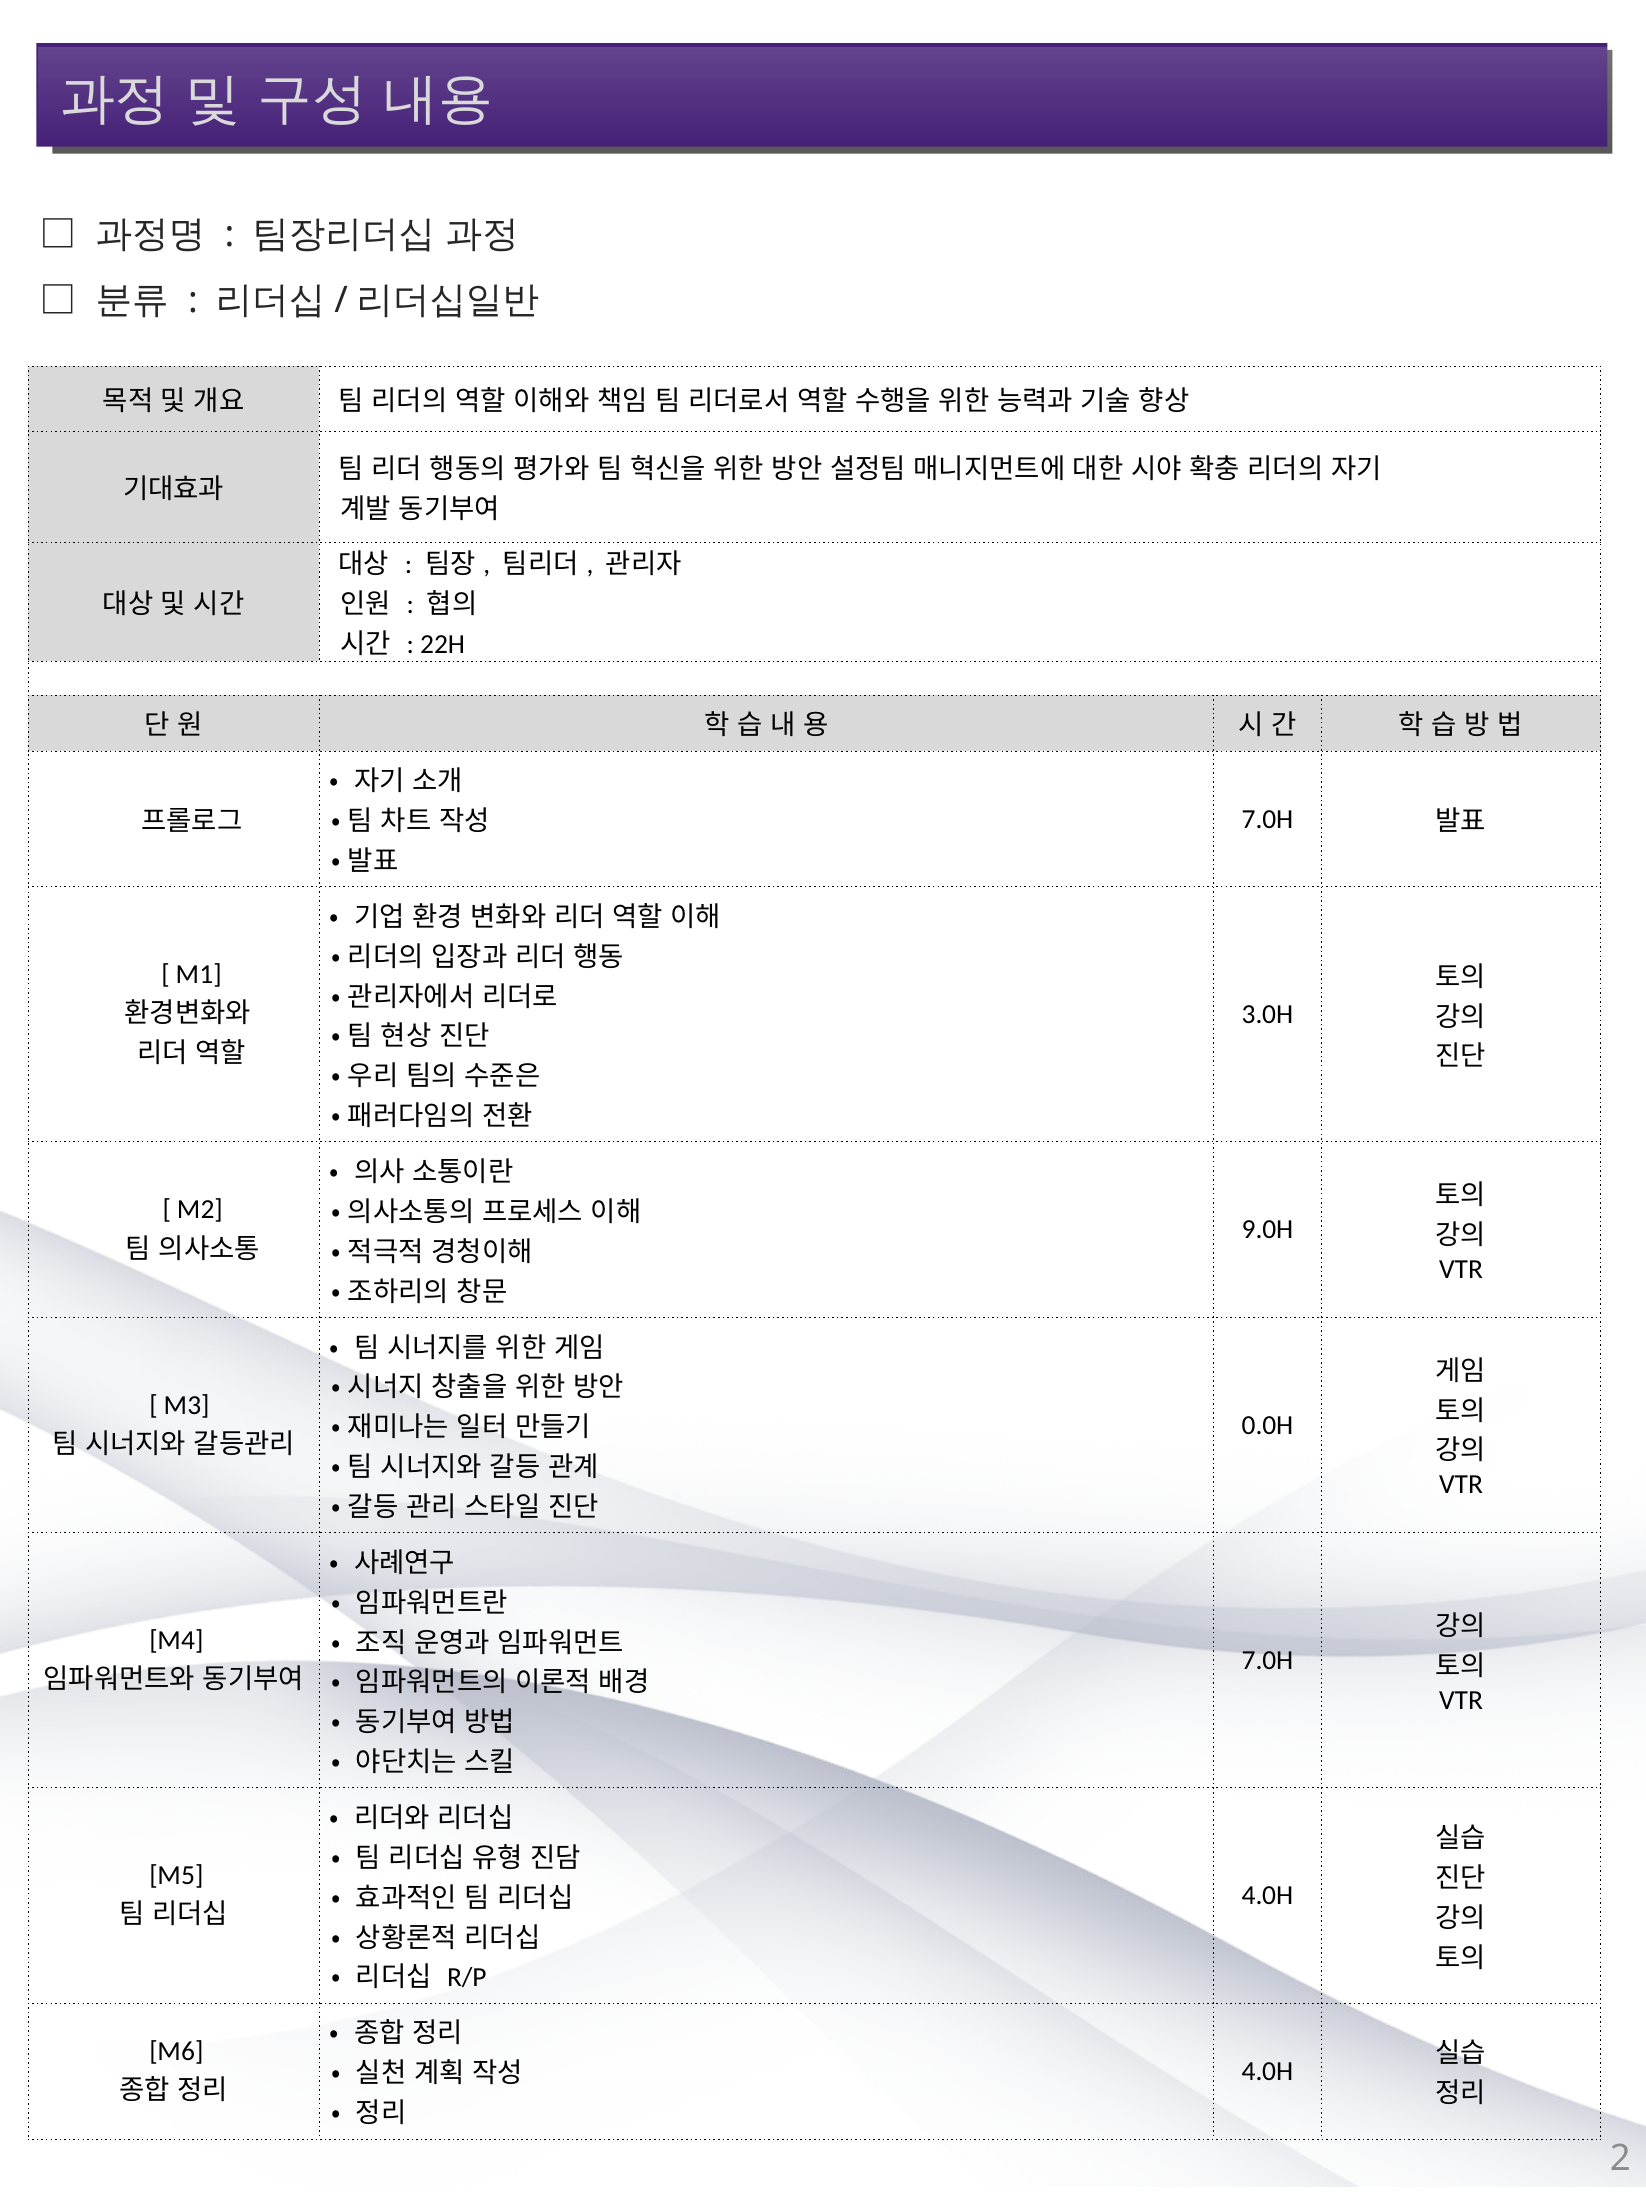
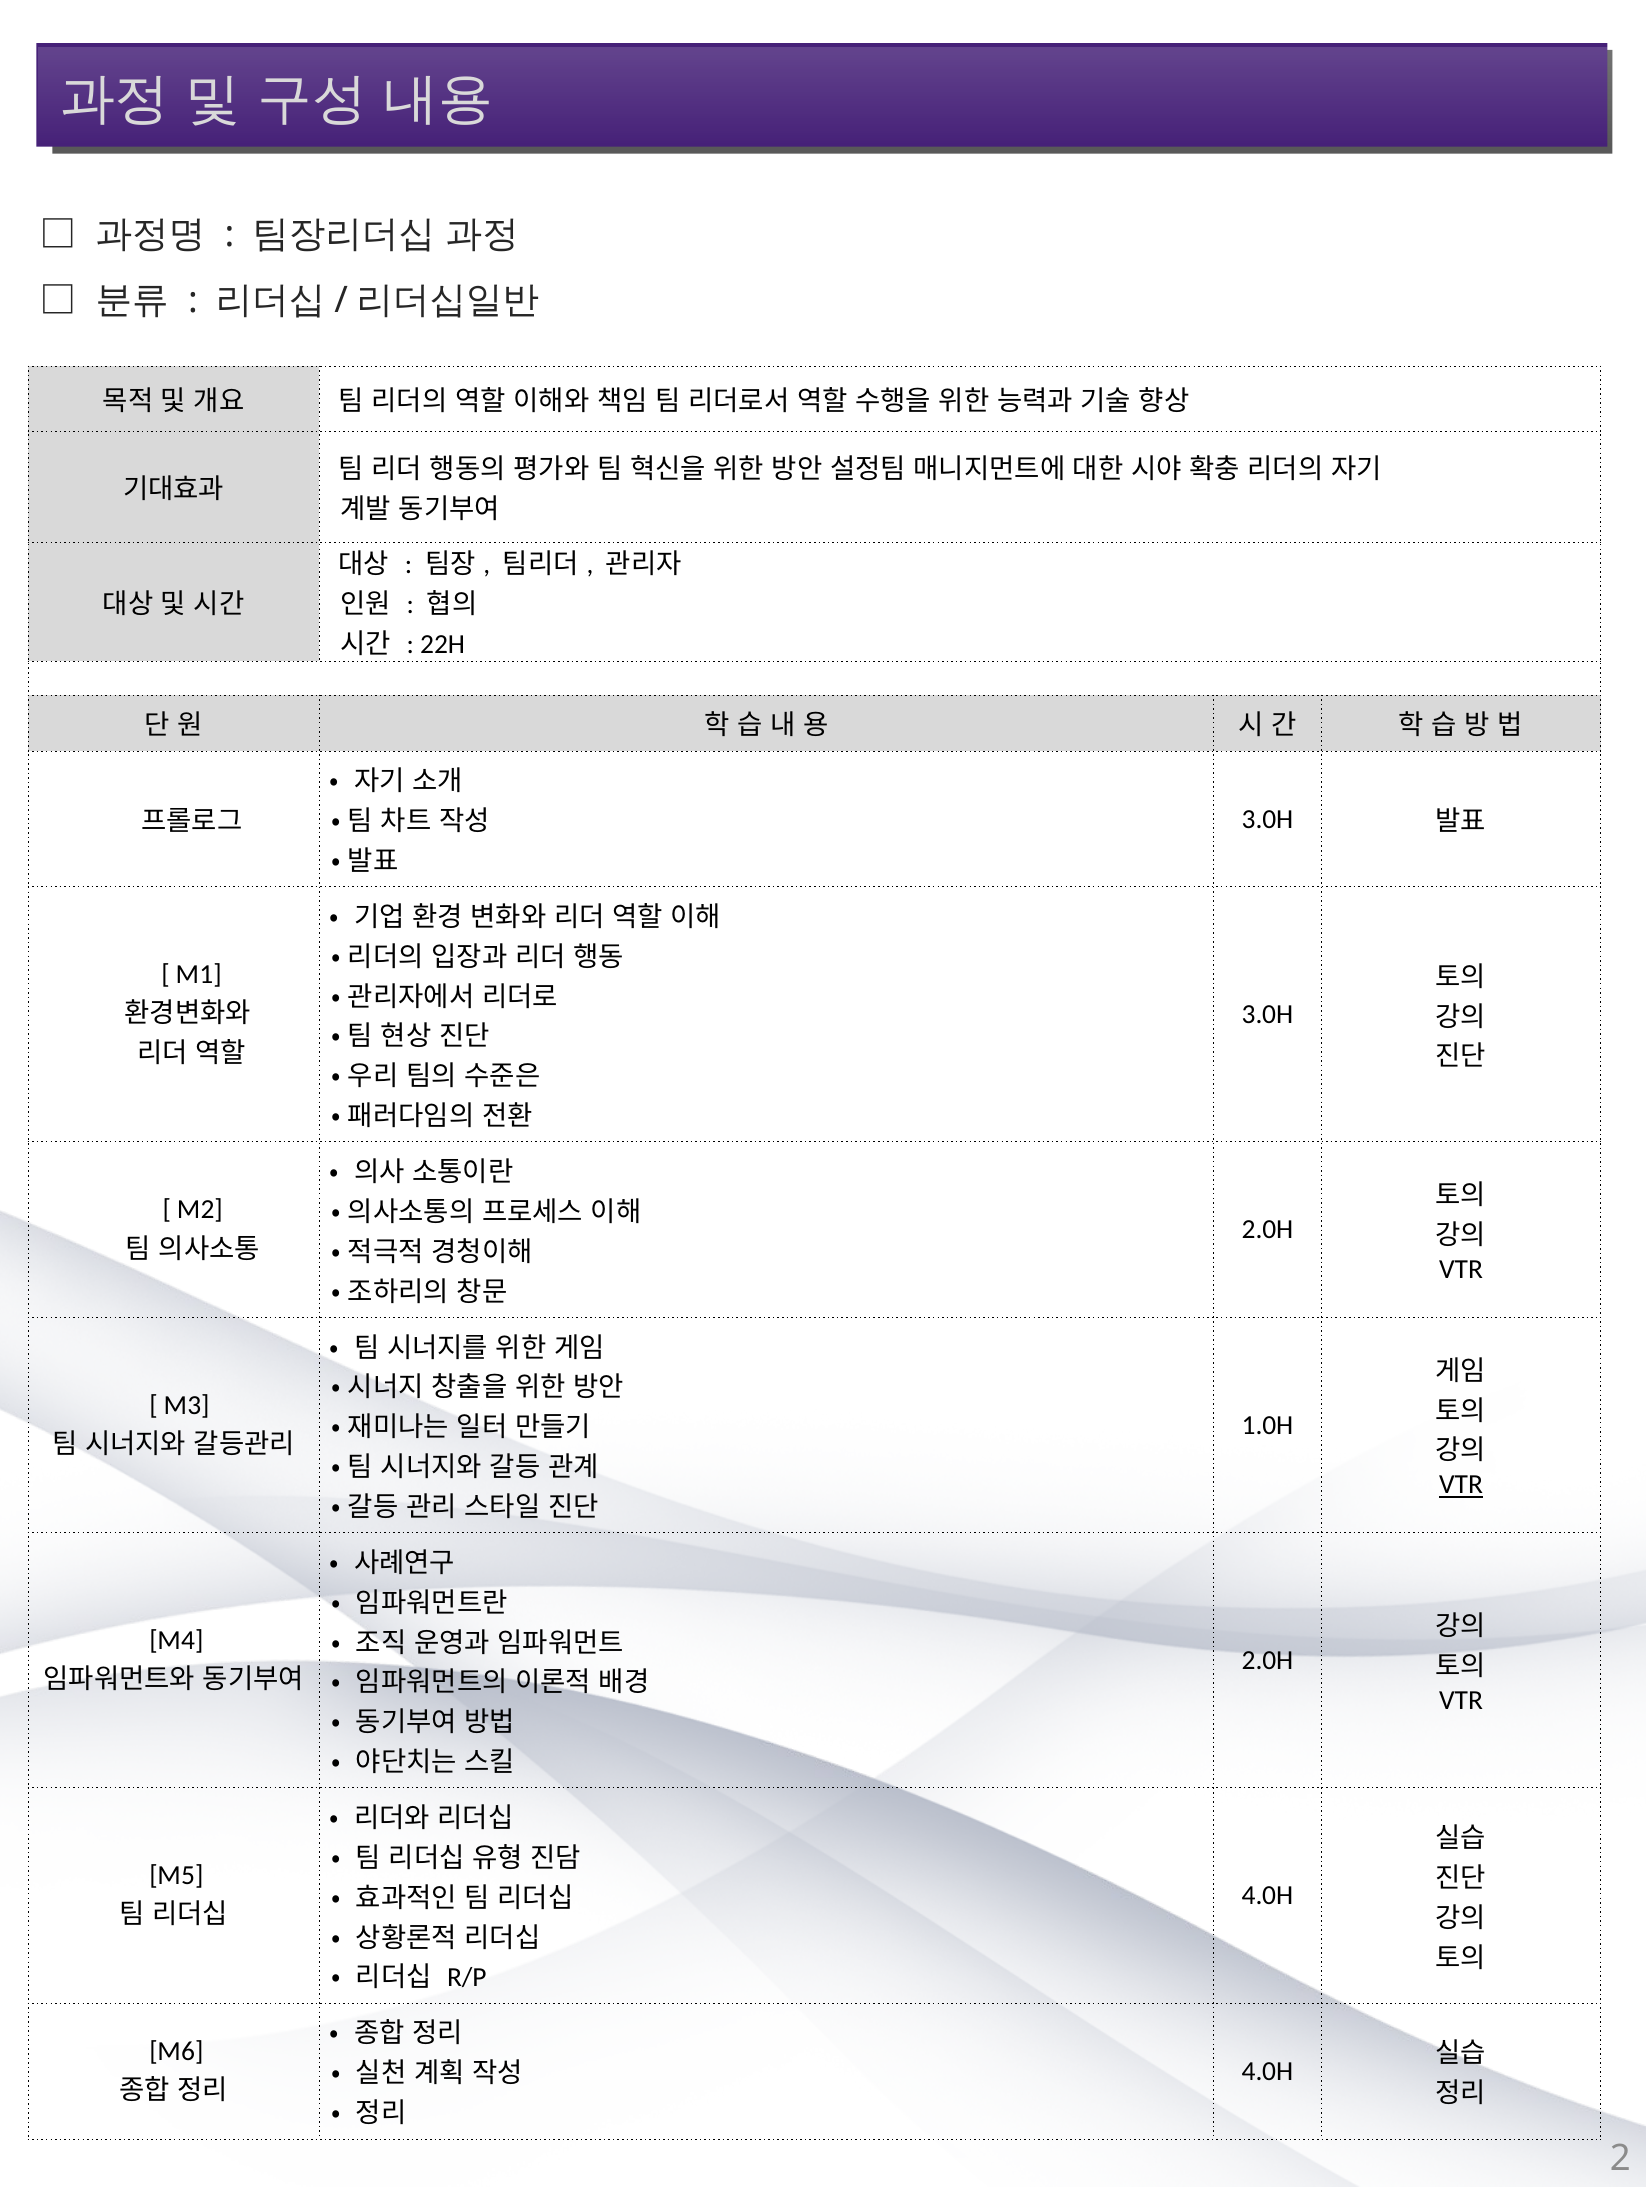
7.0H at (1268, 819): 7.0H -> 3.0H
9.0H at (1268, 1230): 9.0H -> 2.0H
0.0H: 0.0H -> 1.0H
VTR at (1461, 1485) underline: none -> present
7.0H at (1268, 1660): 7.0H -> 2.0H
